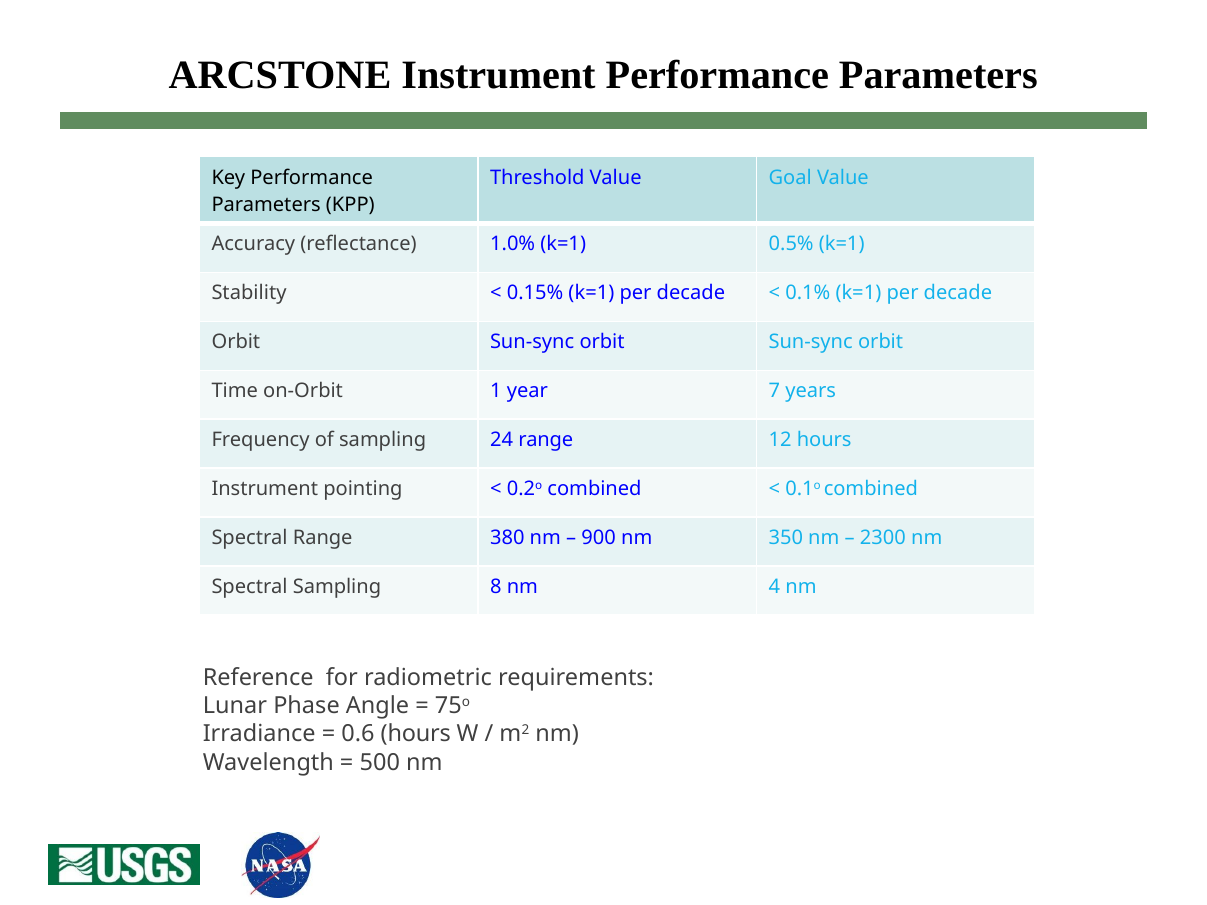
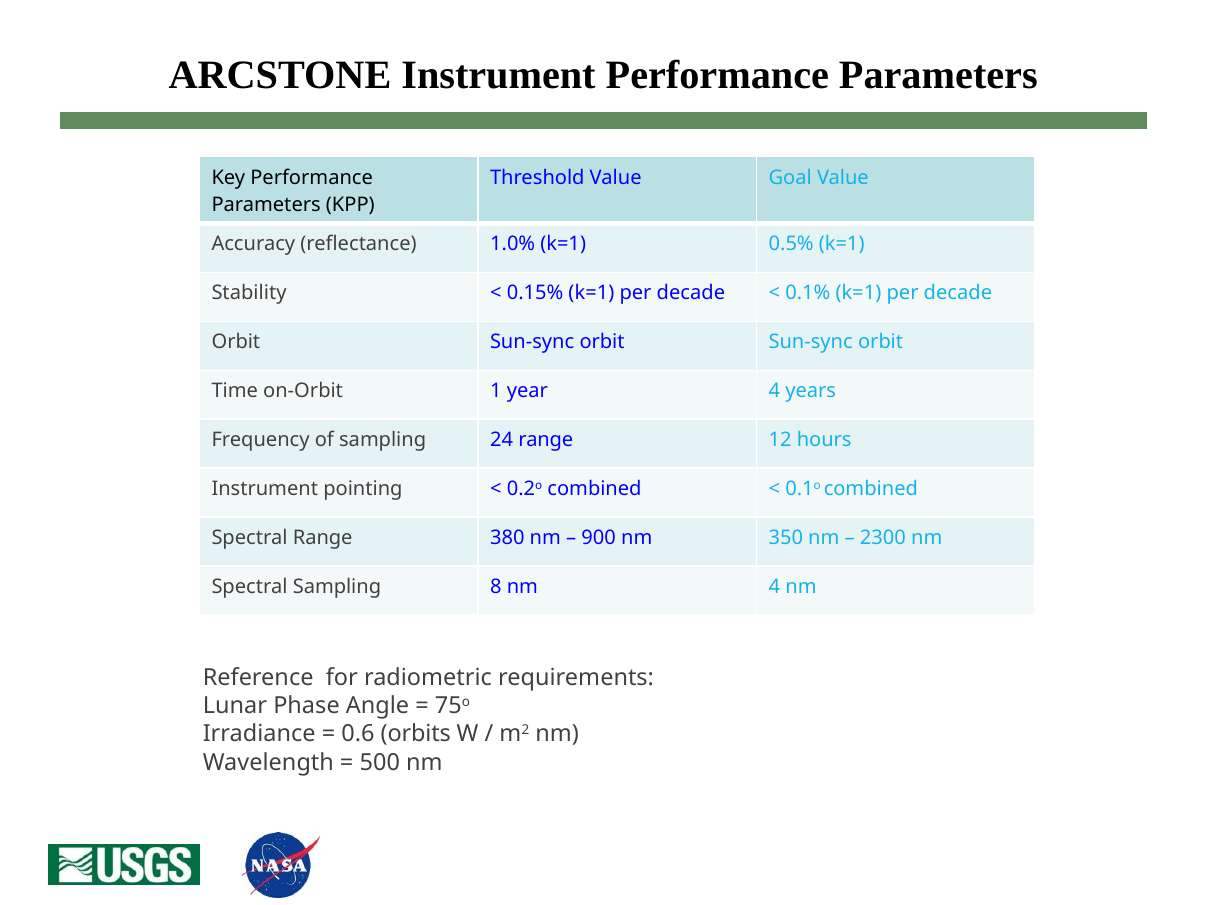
year 7: 7 -> 4
0.6 hours: hours -> orbits
